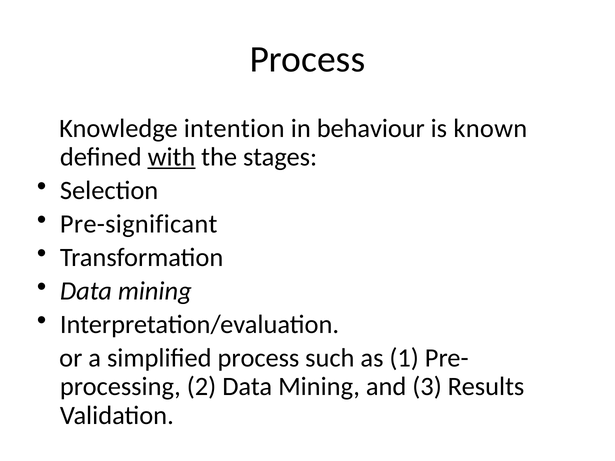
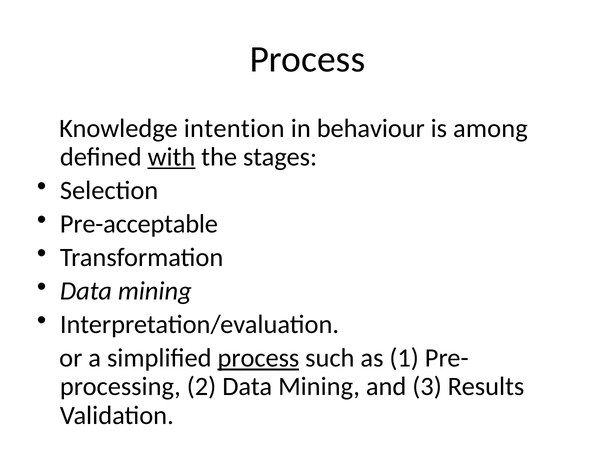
known: known -> among
Pre-significant: Pre-significant -> Pre-acceptable
process at (258, 358) underline: none -> present
